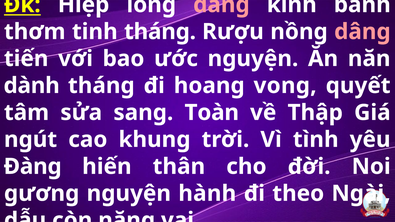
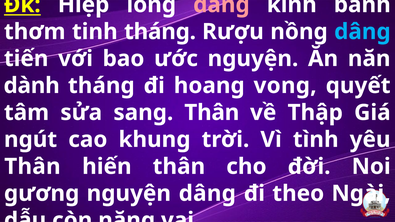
dâng at (362, 32) colour: pink -> light blue
sang Toàn: Toàn -> Thân
Đàng at (33, 167): Đàng -> Thân
nguyện hành: hành -> dâng
